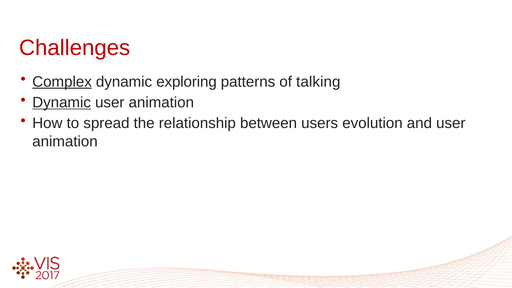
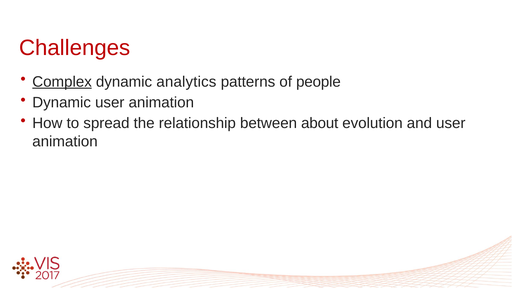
exploring: exploring -> analytics
talking: talking -> people
Dynamic at (62, 103) underline: present -> none
users: users -> about
